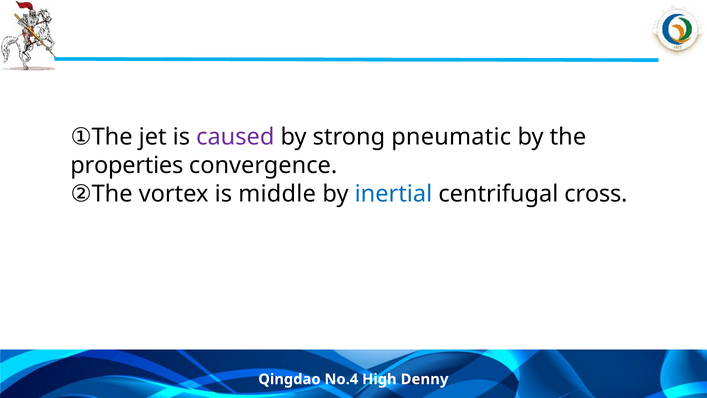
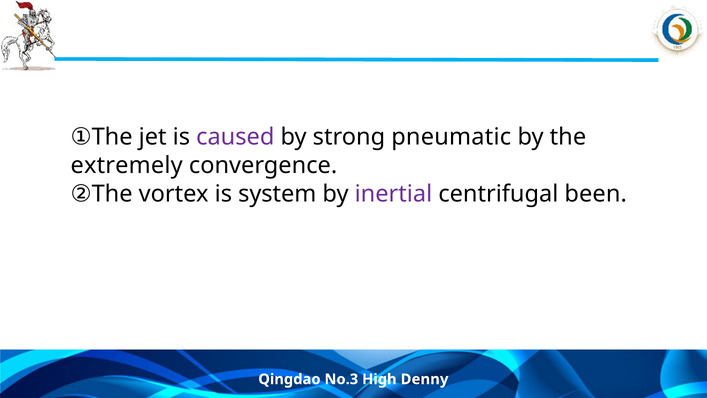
properties: properties -> extremely
middle: middle -> system
inertial colour: blue -> purple
cross: cross -> been
No.4: No.4 -> No.3
